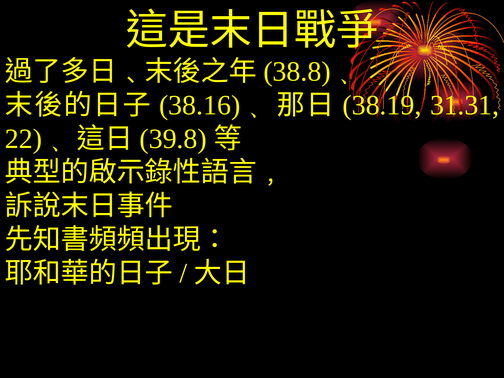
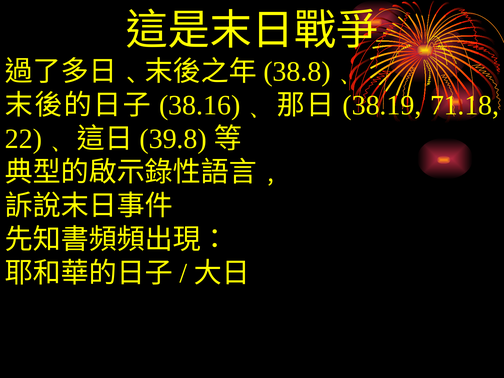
31.31: 31.31 -> 71.18
